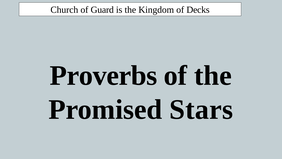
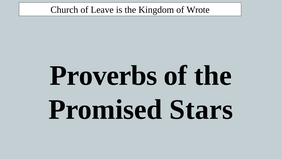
Guard: Guard -> Leave
Decks: Decks -> Wrote
